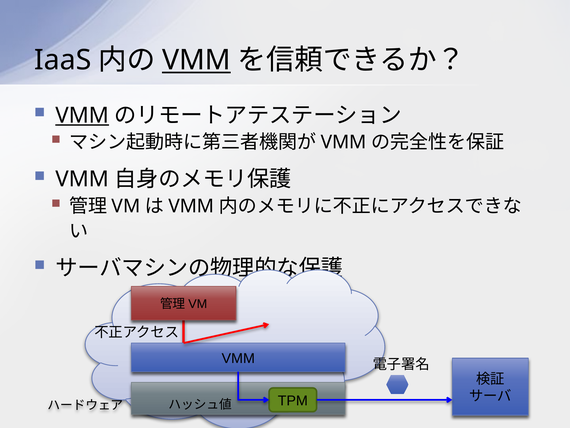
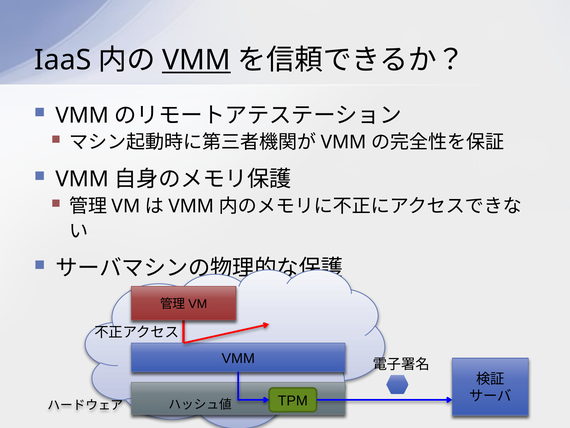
VMM at (82, 115) underline: present -> none
